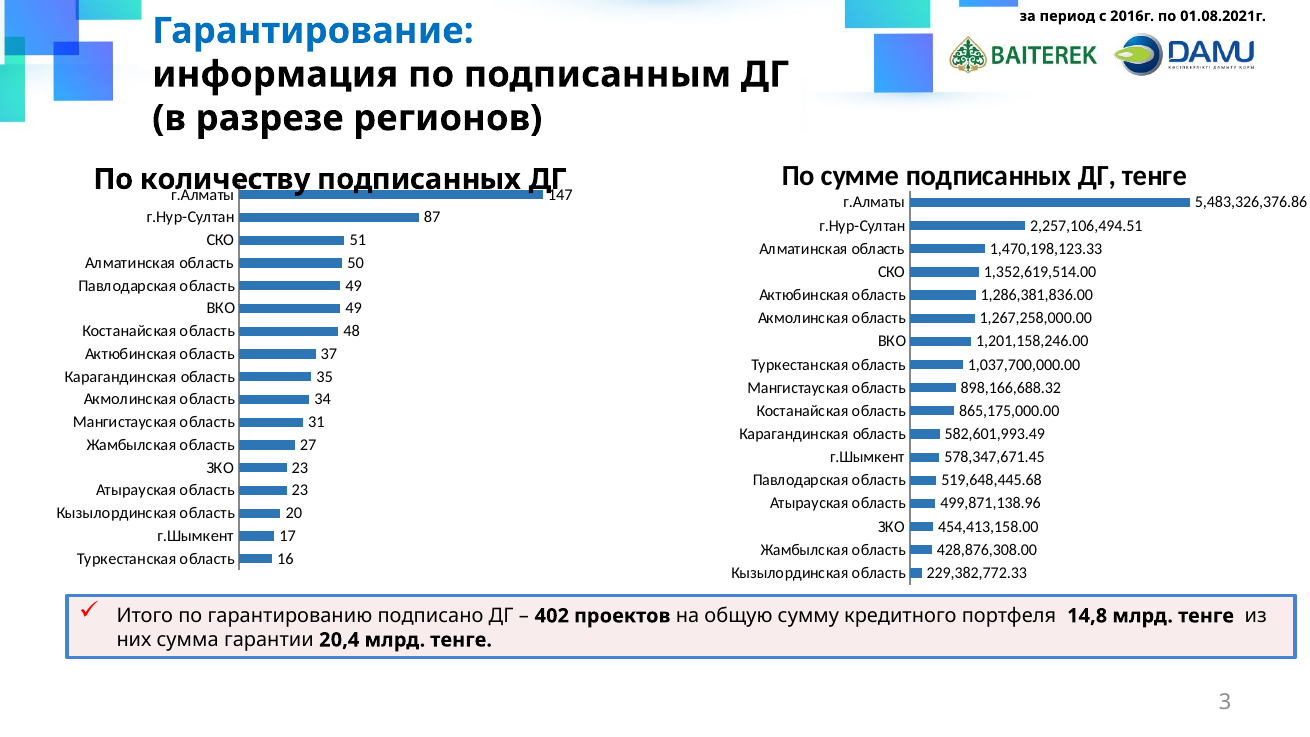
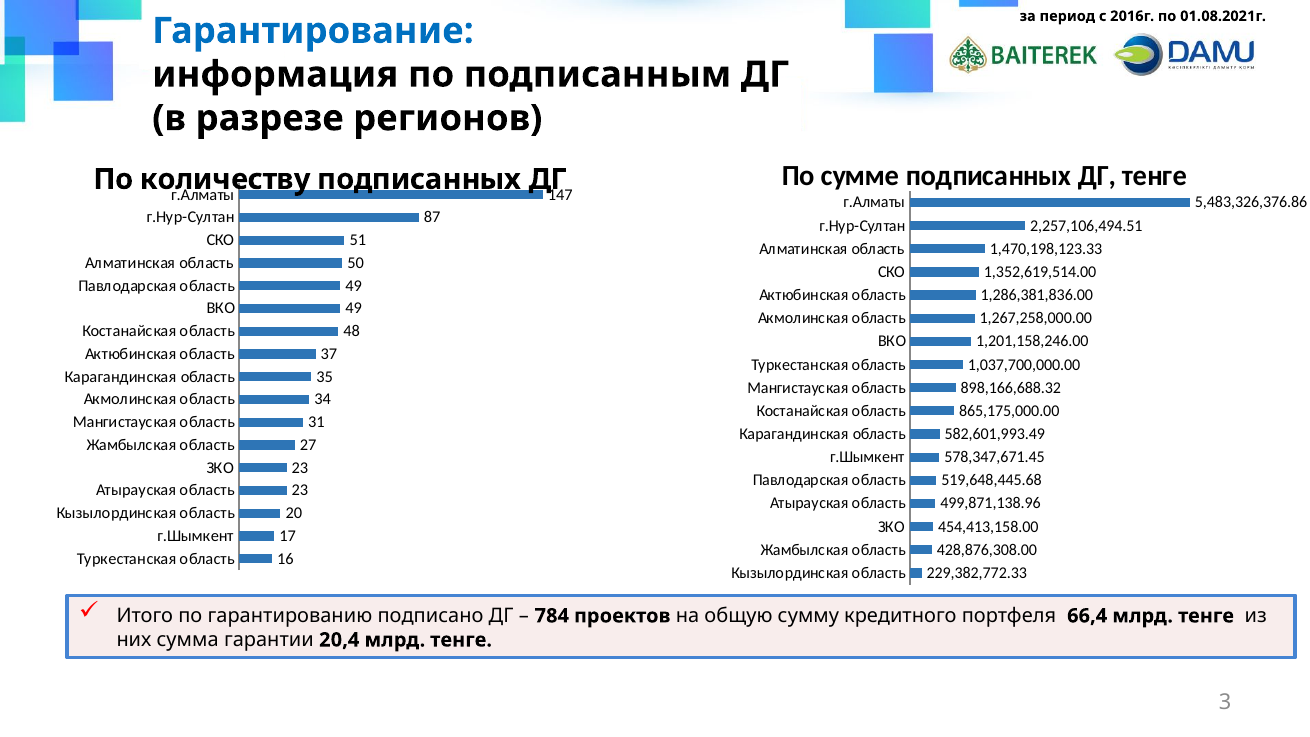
402: 402 -> 784
14,8: 14,8 -> 66,4
